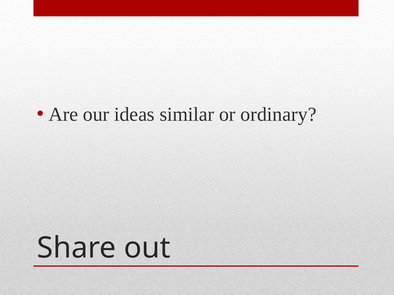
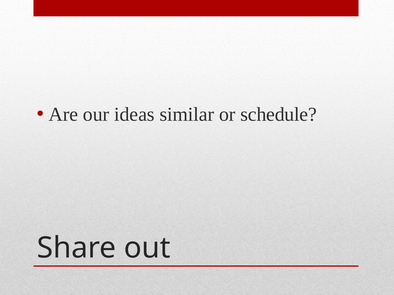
ordinary: ordinary -> schedule
